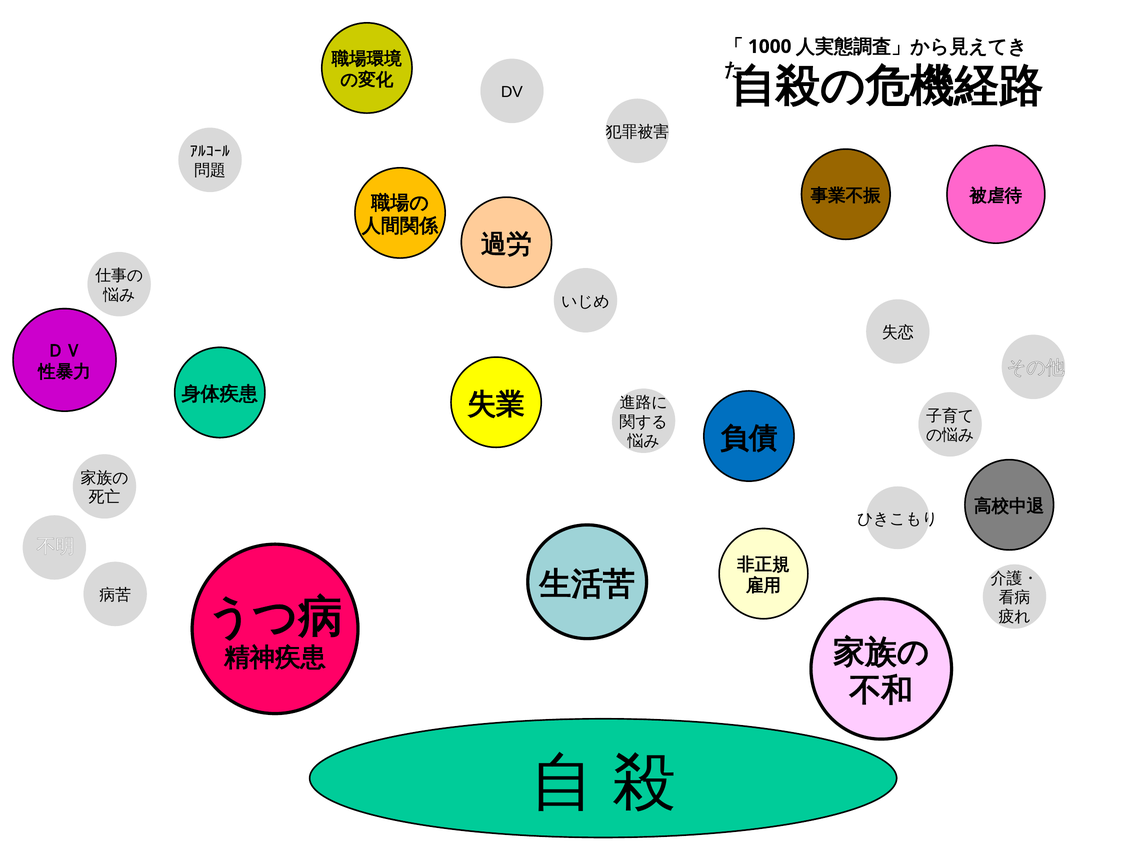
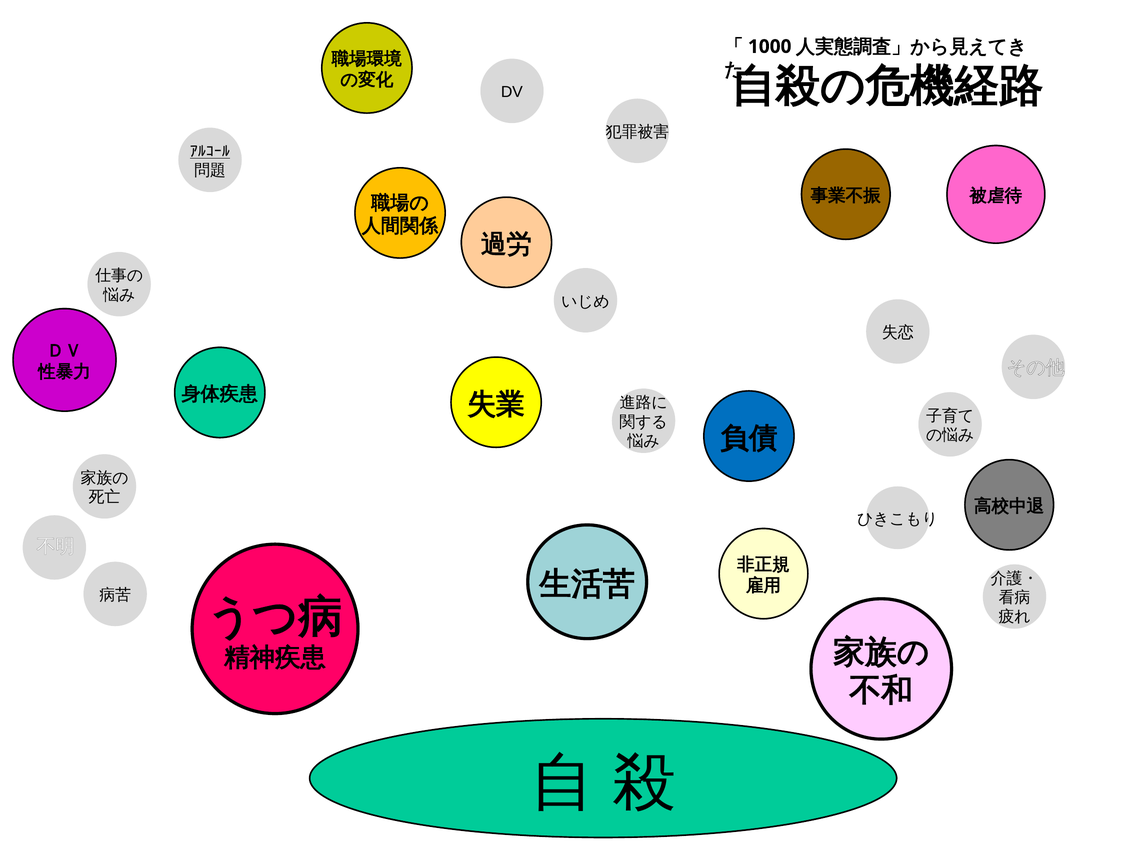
ｱﾙｺｰﾙ underline: none -> present
